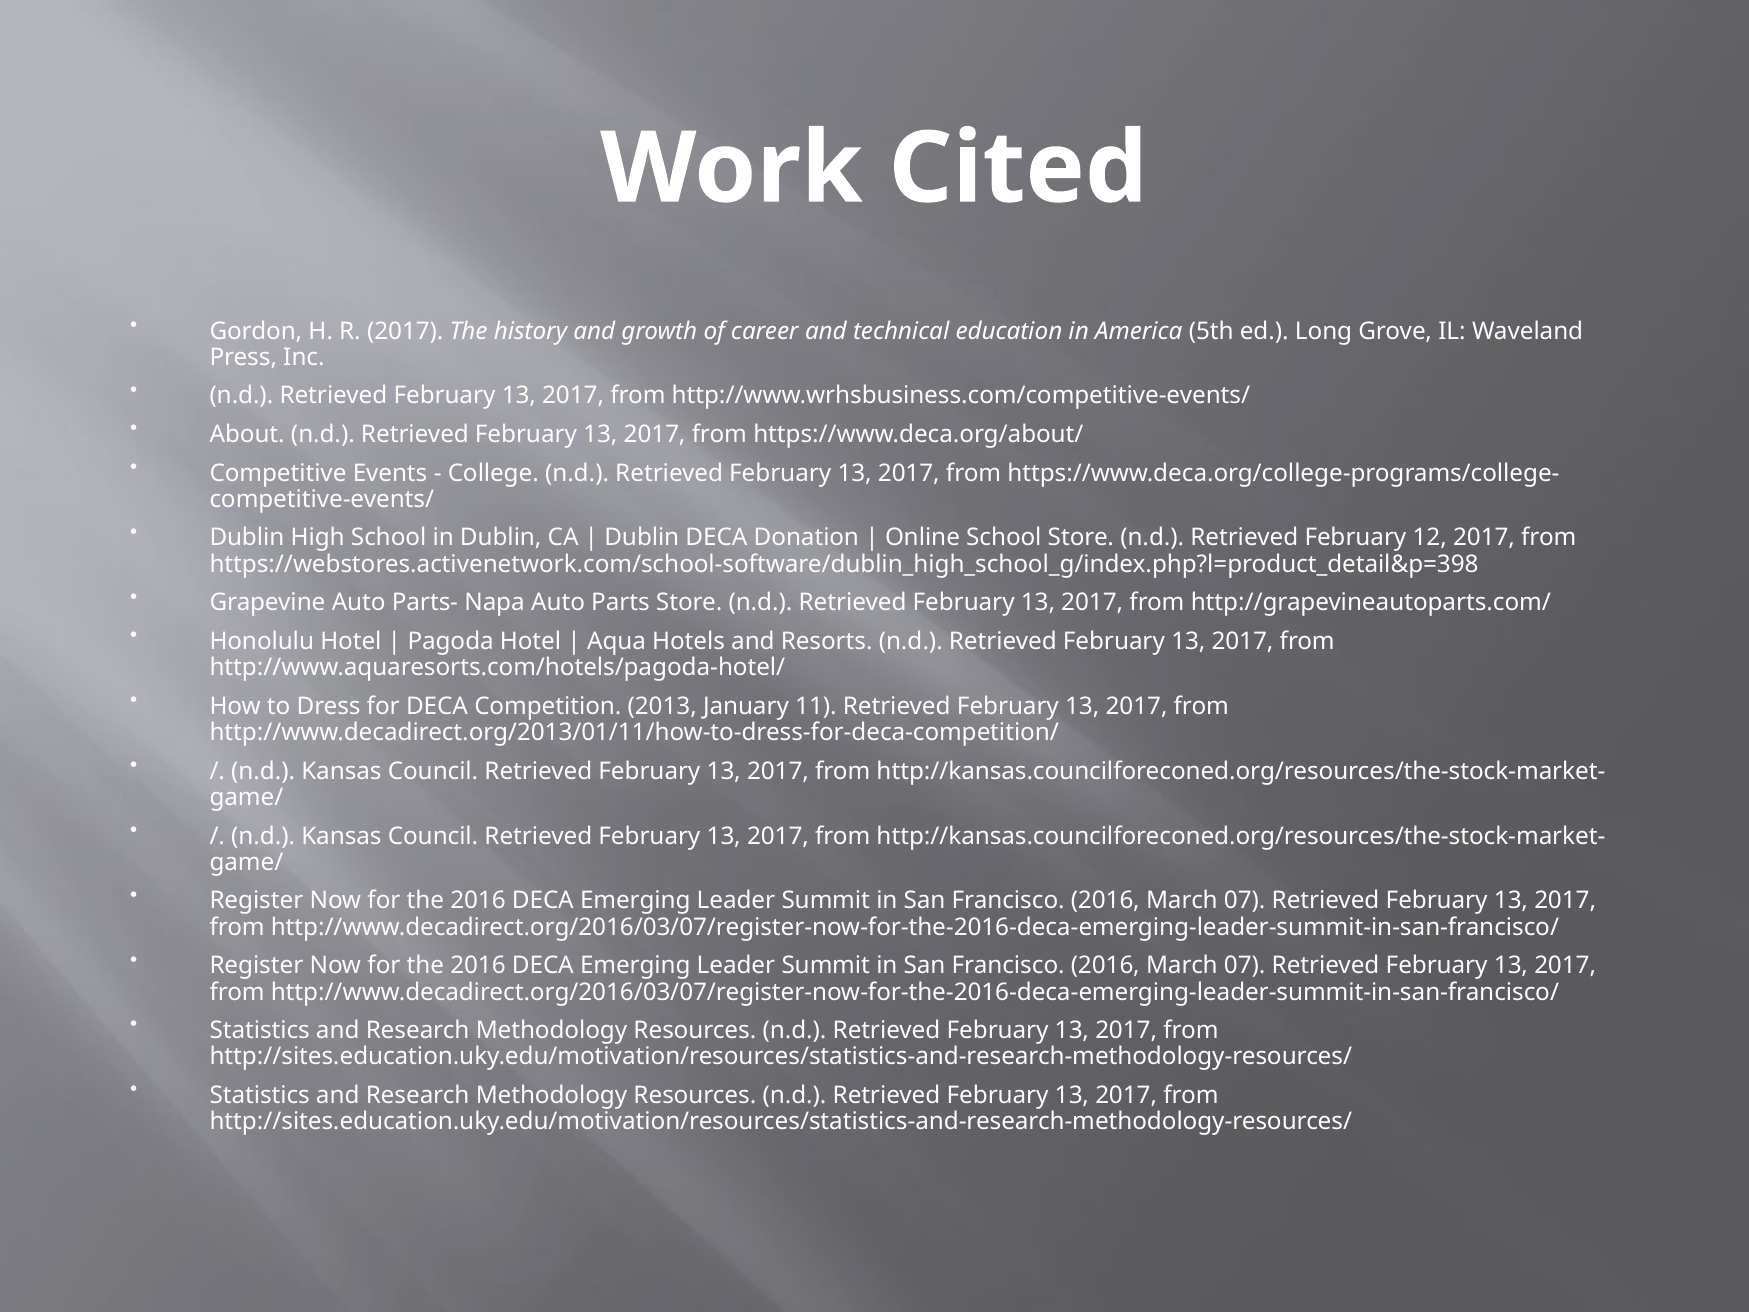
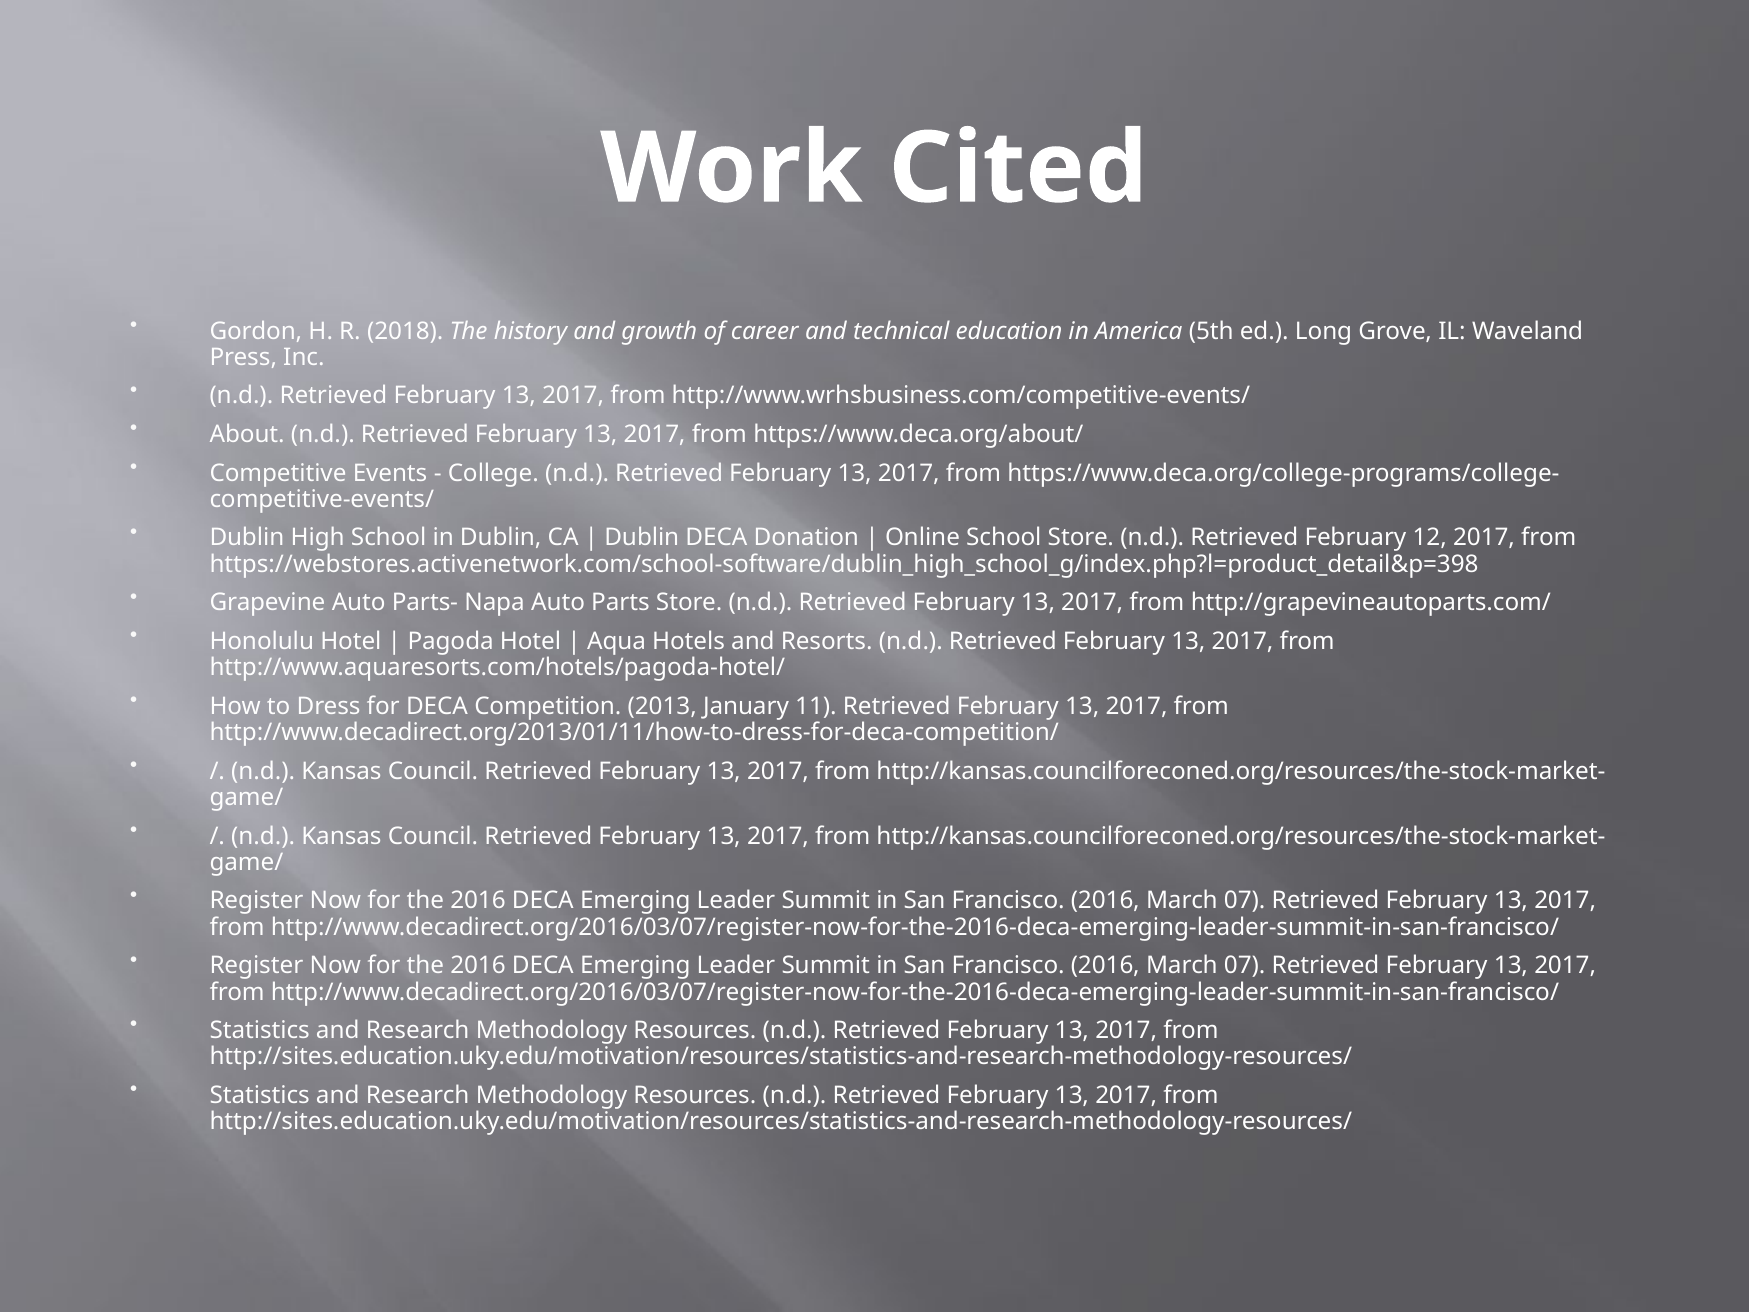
R 2017: 2017 -> 2018
